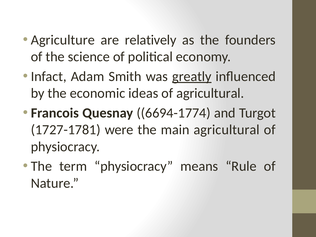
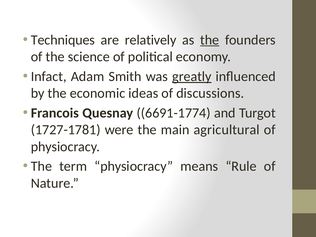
Agriculture: Agriculture -> Techniques
the at (210, 40) underline: none -> present
of agricultural: agricultural -> discussions
6694-1774: 6694-1774 -> 6691-1774
